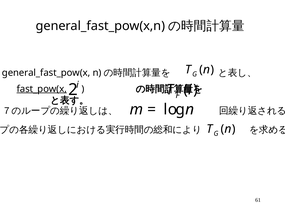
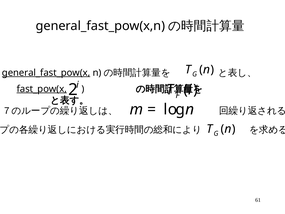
general_fast_pow(x underline: none -> present
